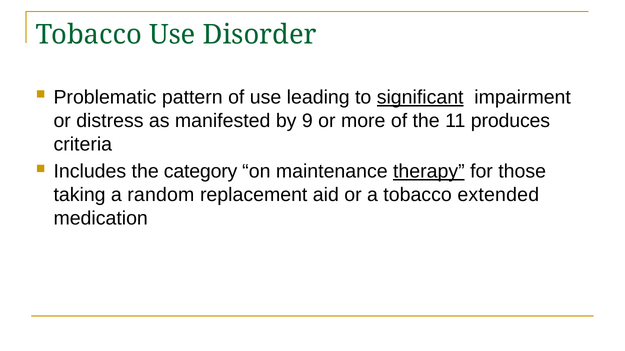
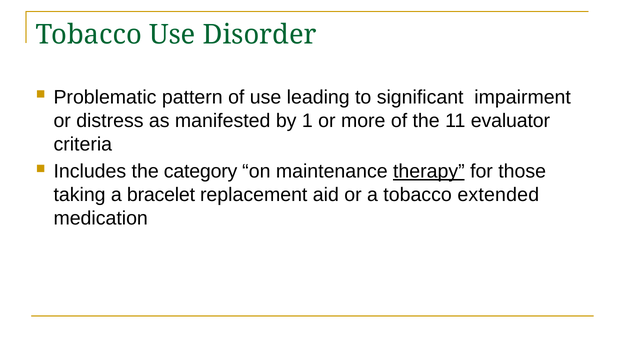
significant underline: present -> none
9: 9 -> 1
produces: produces -> evaluator
random: random -> bracelet
